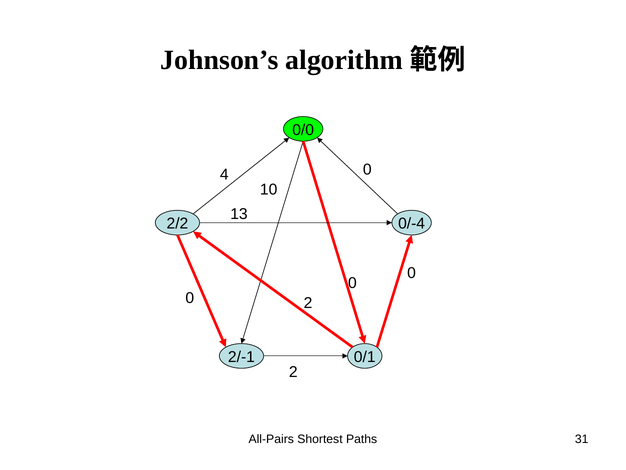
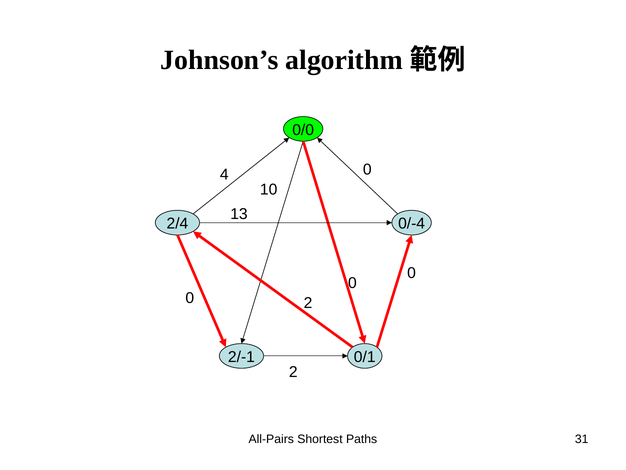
2/2: 2/2 -> 2/4
